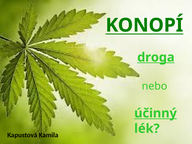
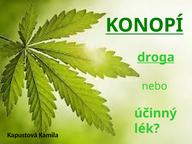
účinný underline: present -> none
